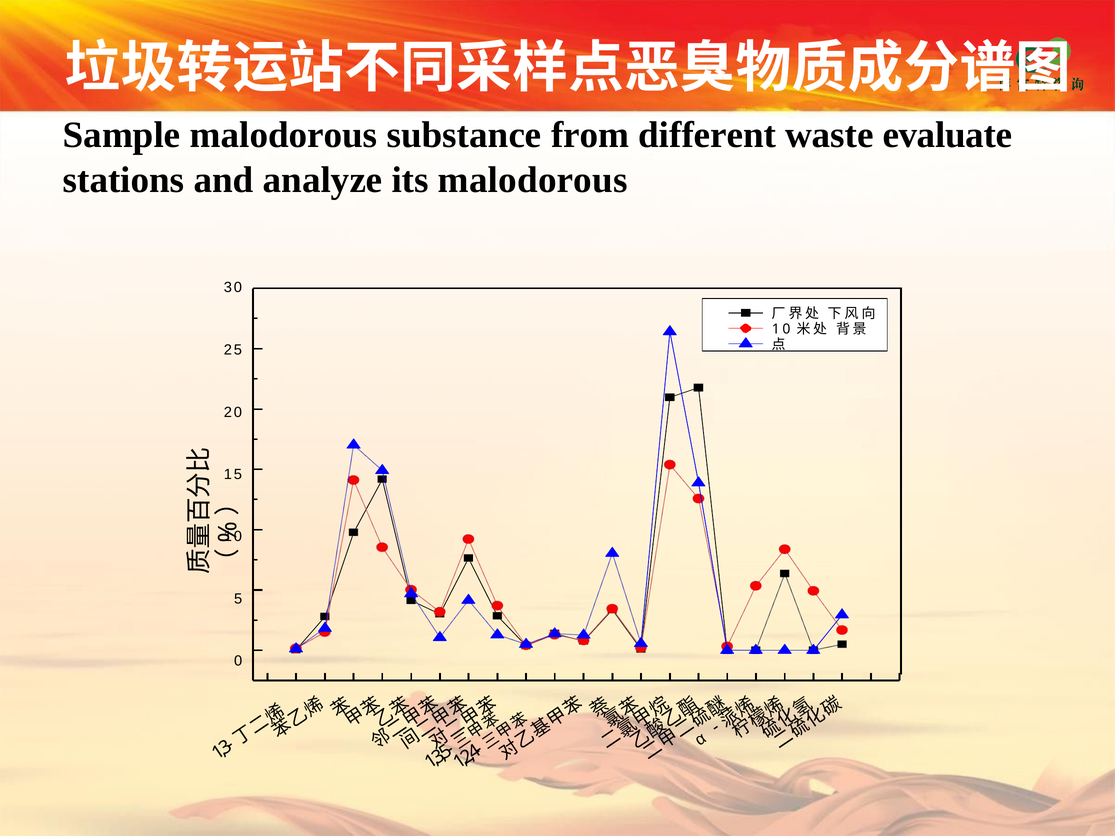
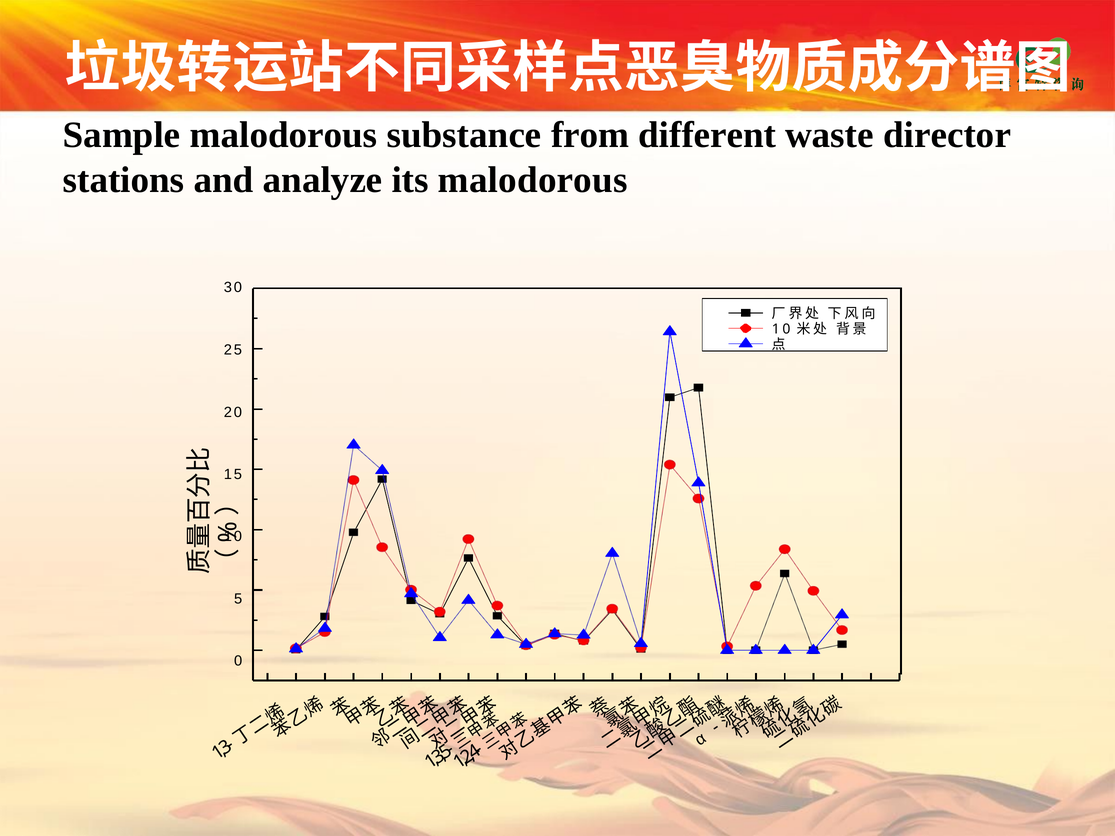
evaluate: evaluate -> director
